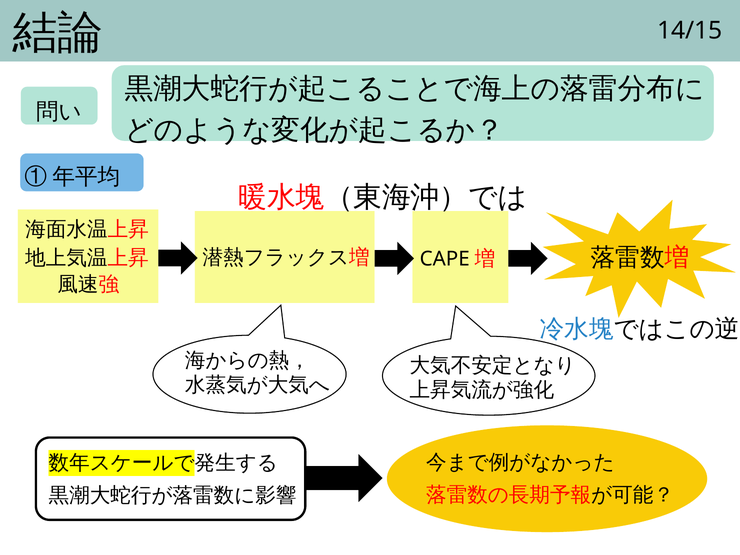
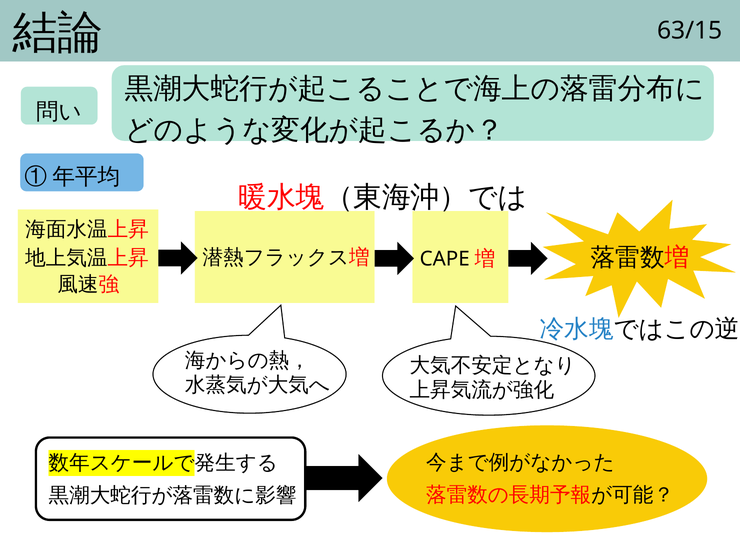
14/15: 14/15 -> 63/15
